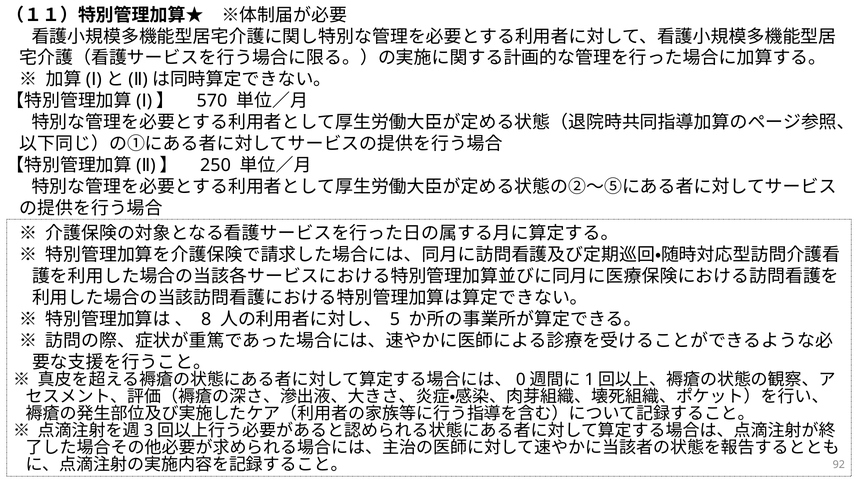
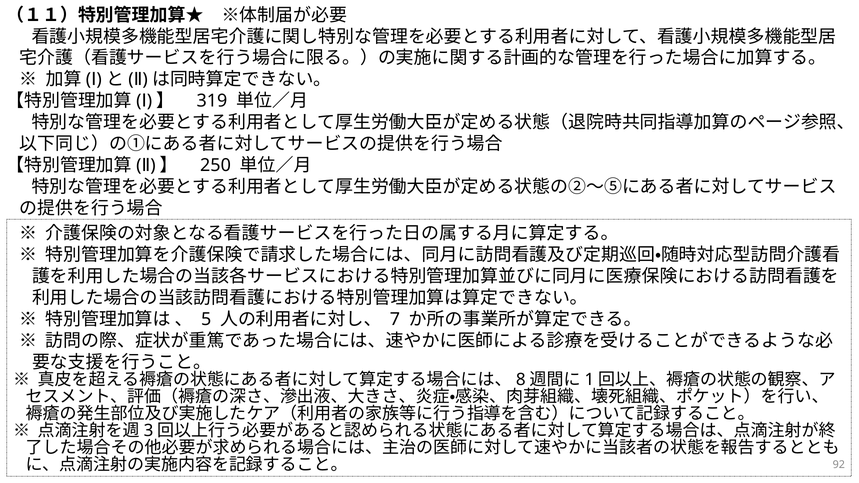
570: 570 -> 319
8: 8 -> 5
5: 5 -> 7
0: 0 -> 8
